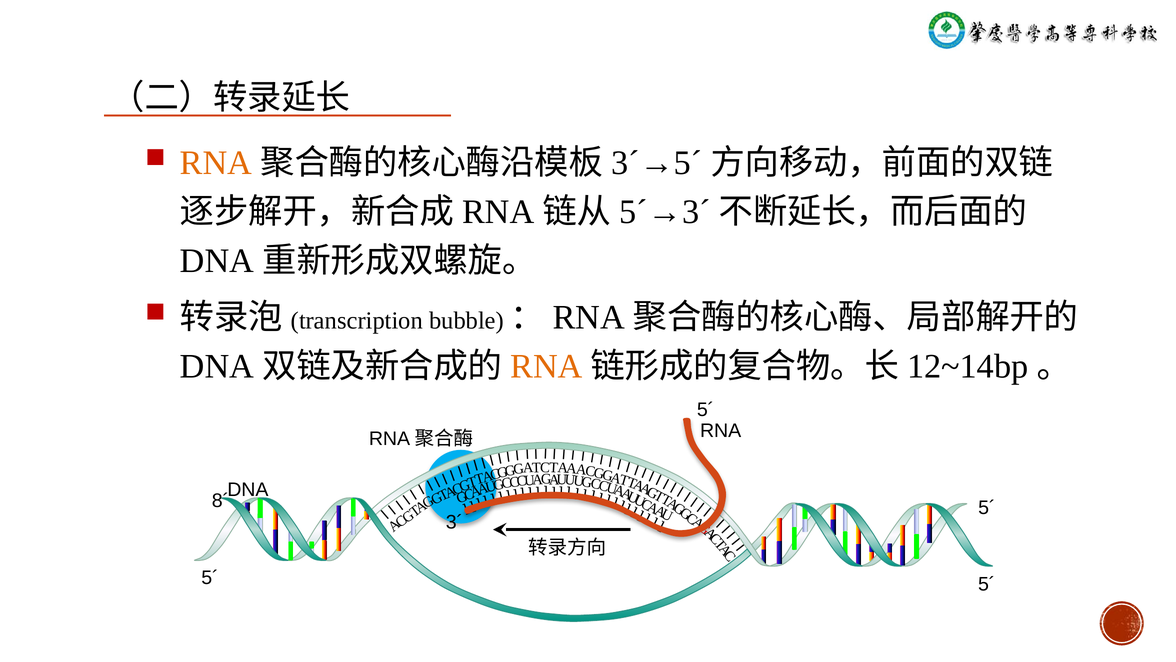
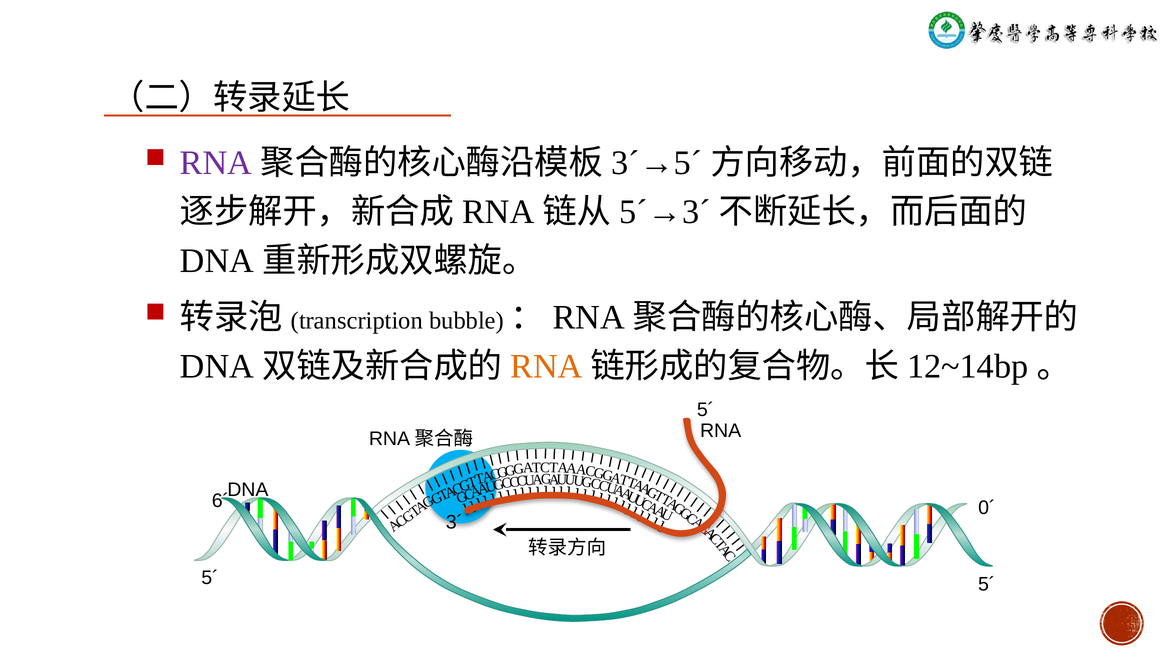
RNA at (216, 163) colour: orange -> purple
8´: 8´ -> 6´
5´ at (987, 507): 5´ -> 0´
